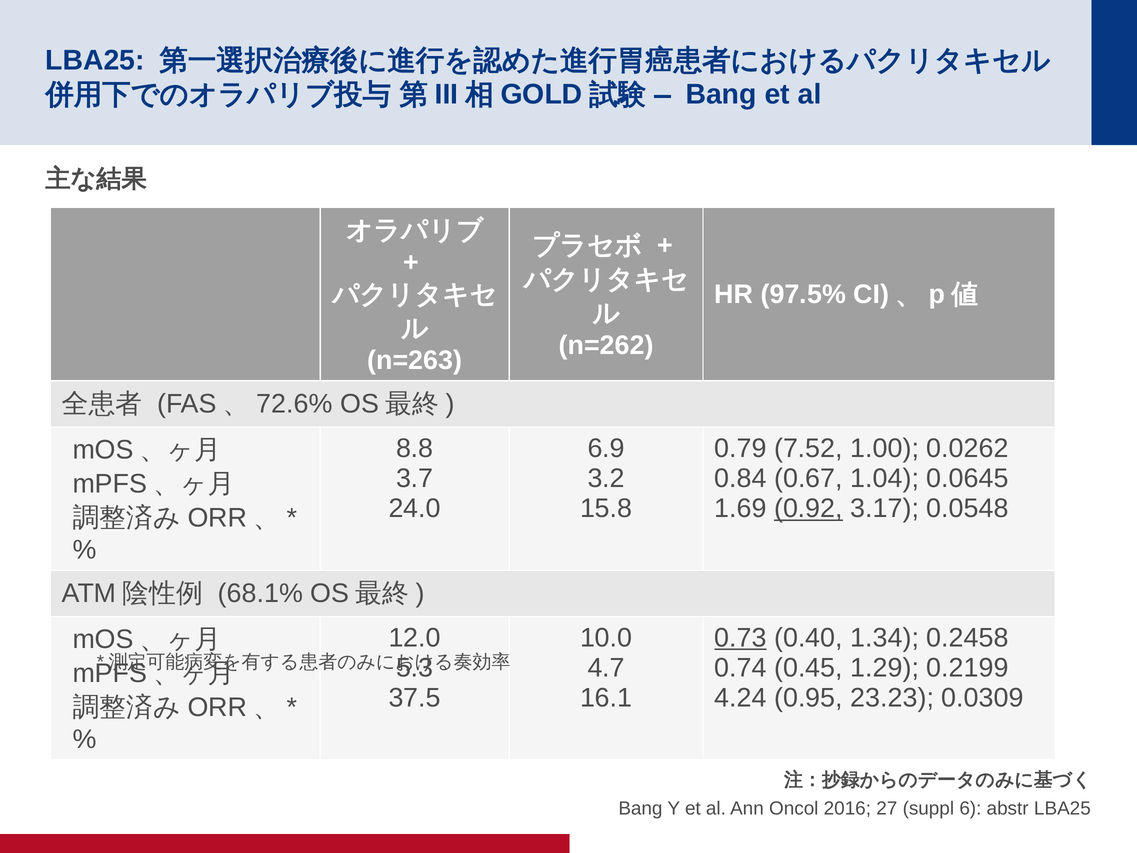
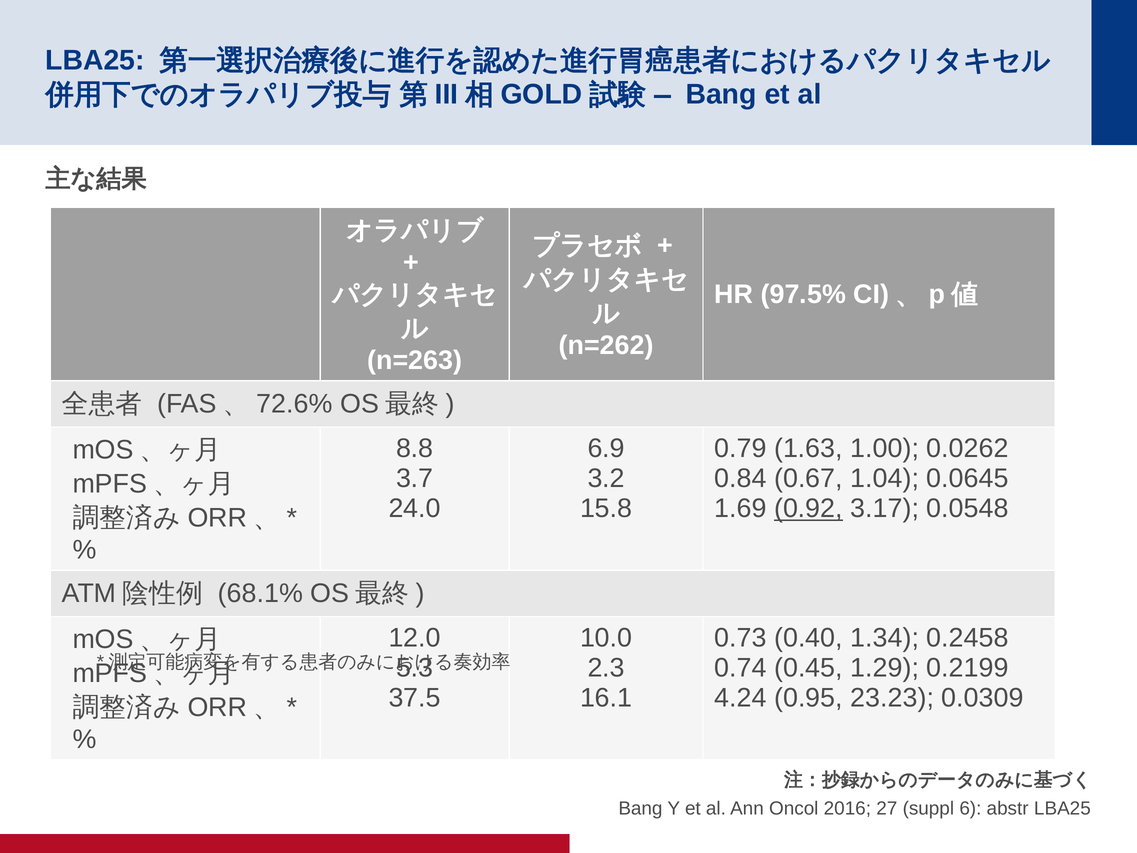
7.52: 7.52 -> 1.63
0.73 underline: present -> none
4.7: 4.7 -> 2.3
